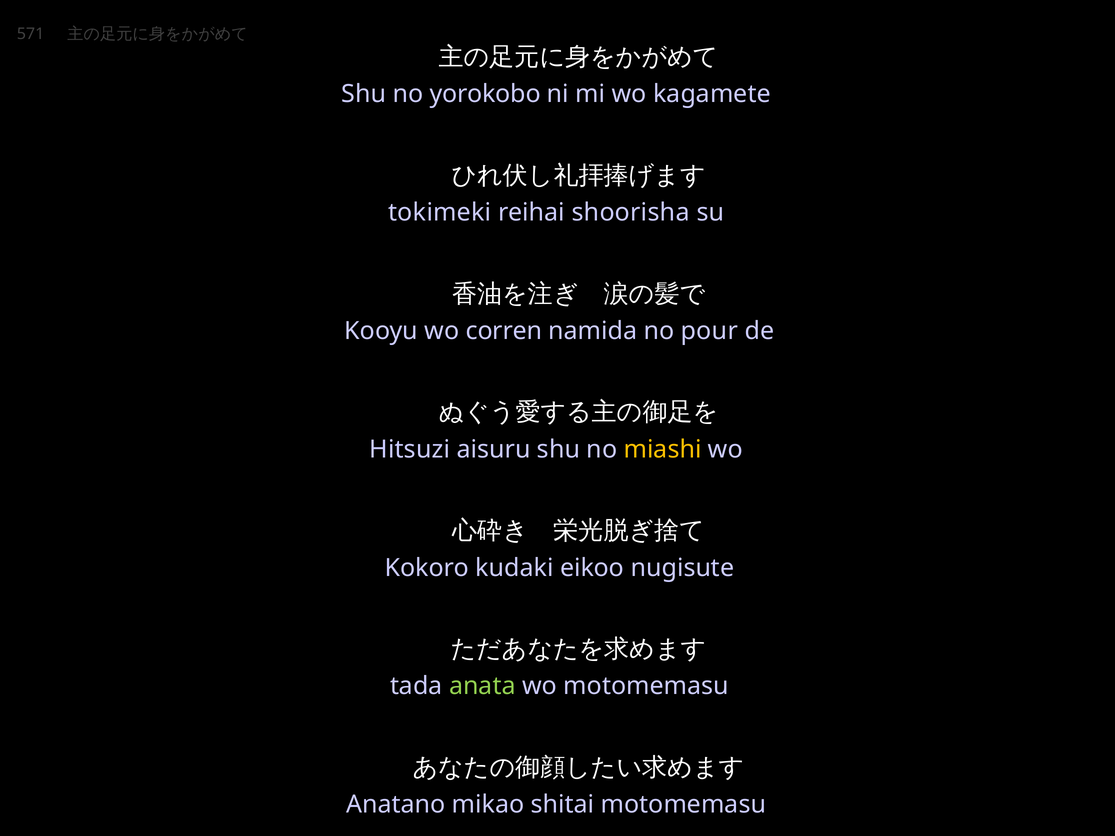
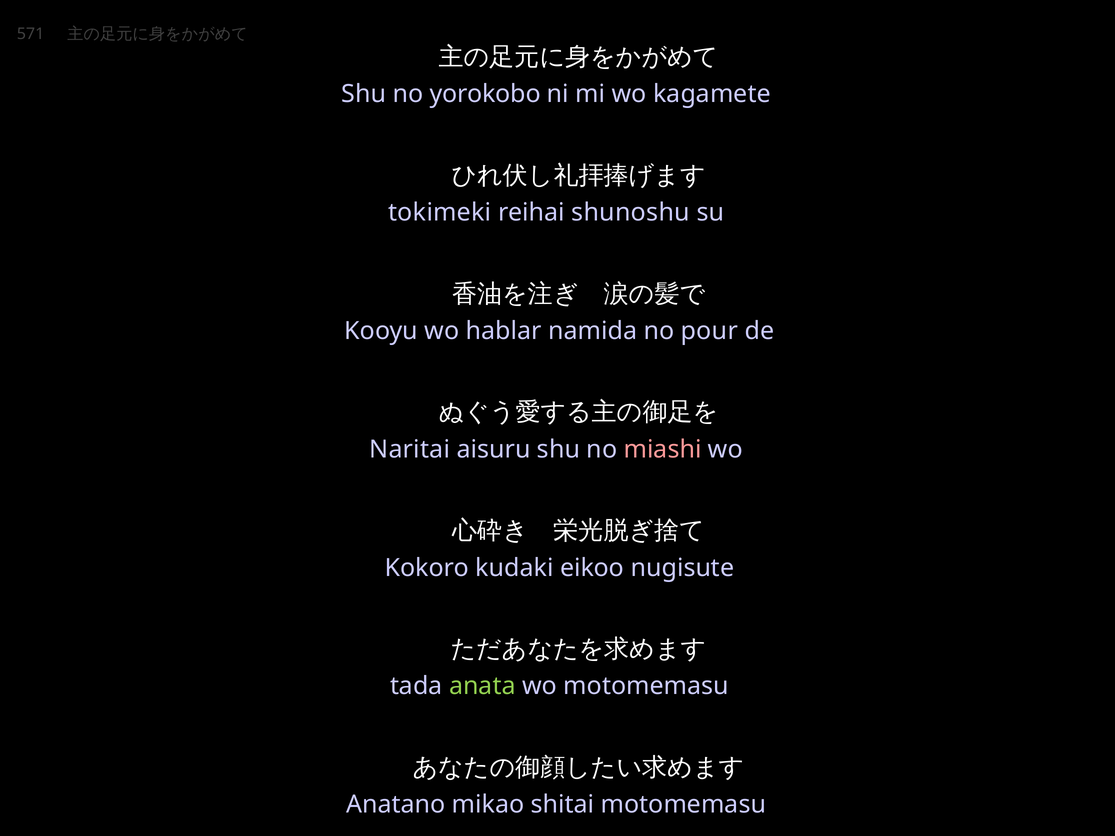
shoorisha: shoorisha -> shunoshu
corren: corren -> hablar
Hitsuzi: Hitsuzi -> Naritai
miashi colour: yellow -> pink
